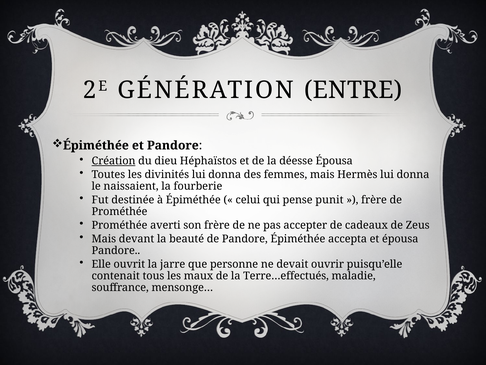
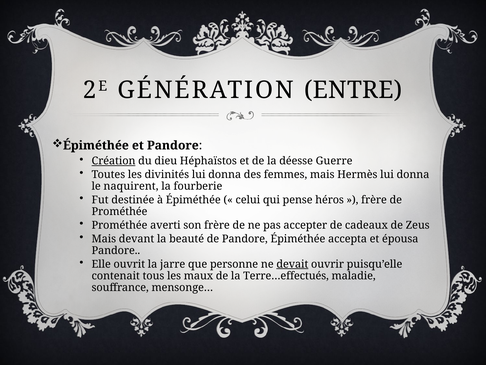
déesse Épousa: Épousa -> Guerre
naissaient: naissaient -> naquirent
punit: punit -> héros
devait underline: none -> present
